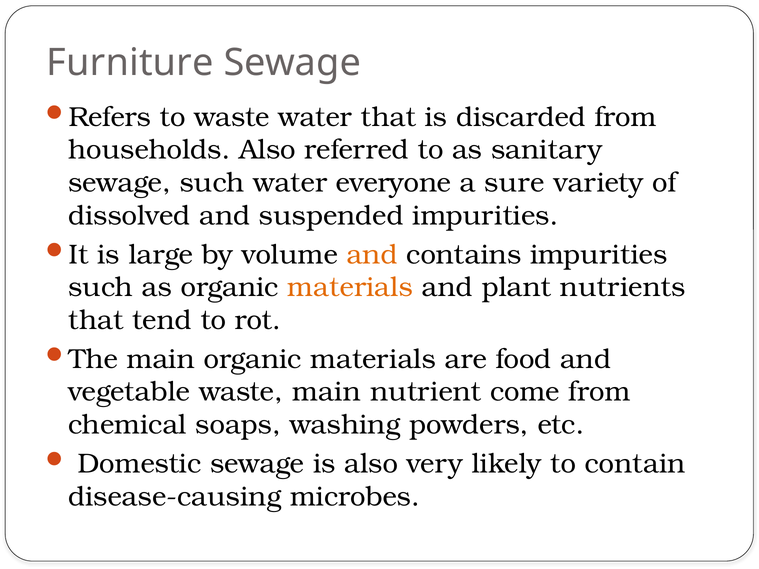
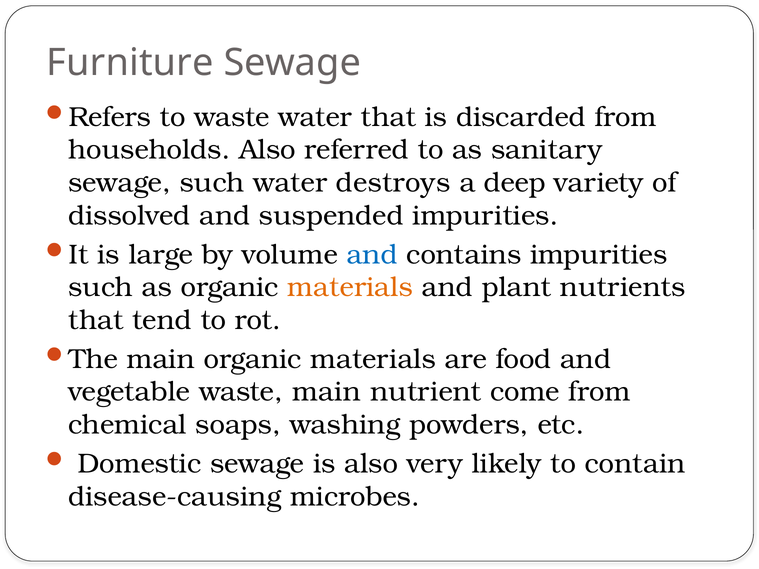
everyone: everyone -> destroys
sure: sure -> deep
and at (372, 255) colour: orange -> blue
